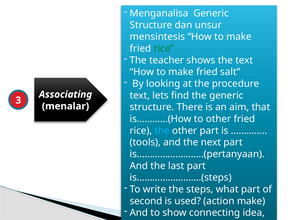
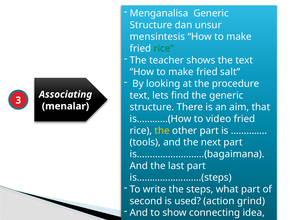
to other: other -> video
the at (162, 130) colour: light blue -> yellow
is……………………..(pertanyaan: is……………………..(pertanyaan -> is……………………..(bagaimana
action make: make -> grind
